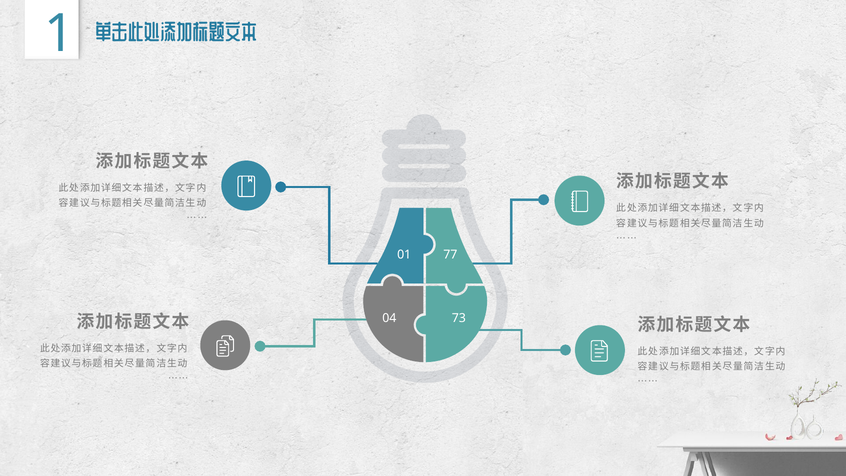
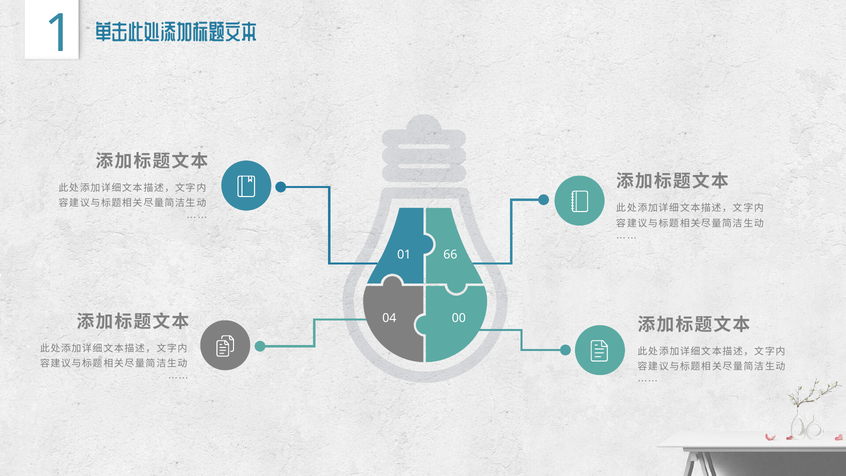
77: 77 -> 66
73: 73 -> 00
